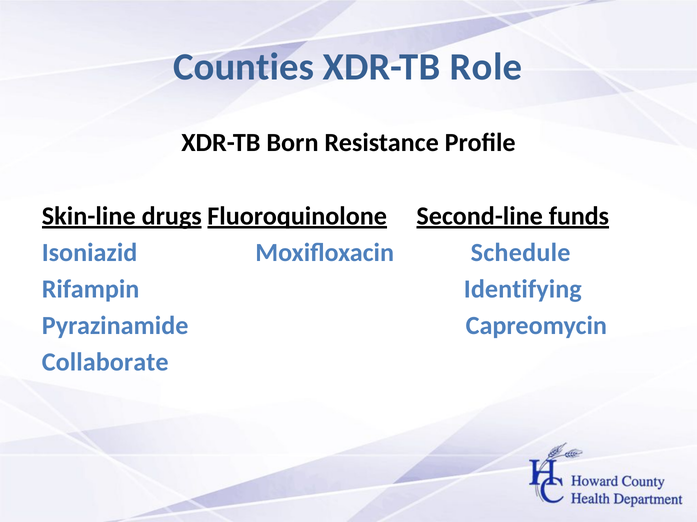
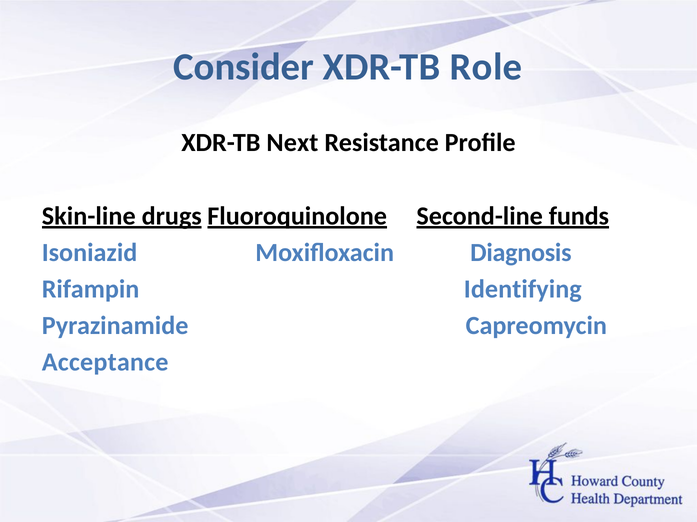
Counties: Counties -> Consider
Born: Born -> Next
Schedule: Schedule -> Diagnosis
Collaborate: Collaborate -> Acceptance
